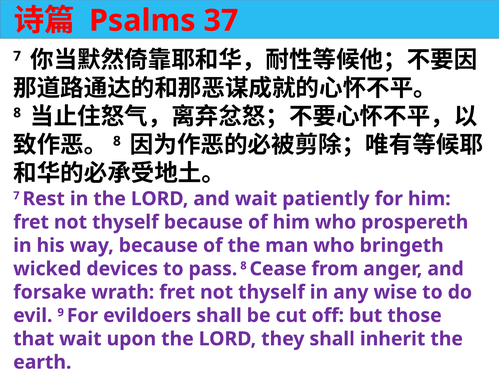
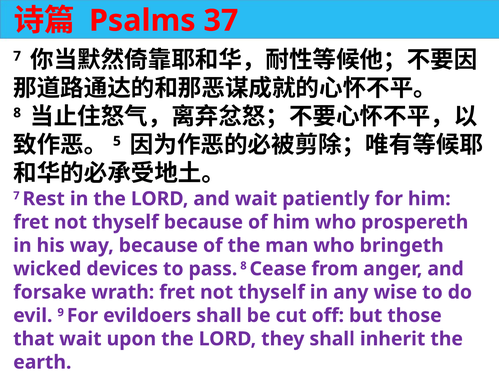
8 at (117, 141): 8 -> 5
